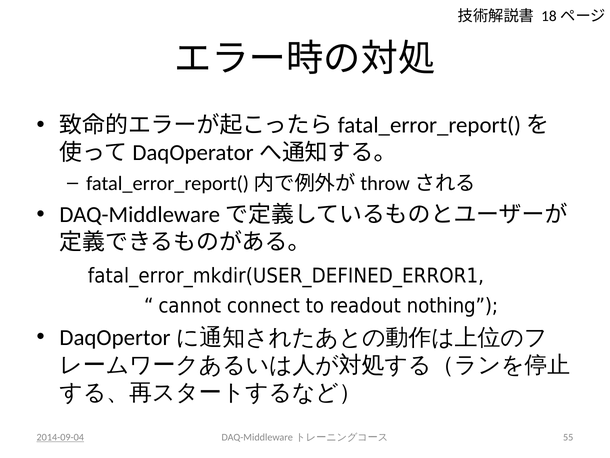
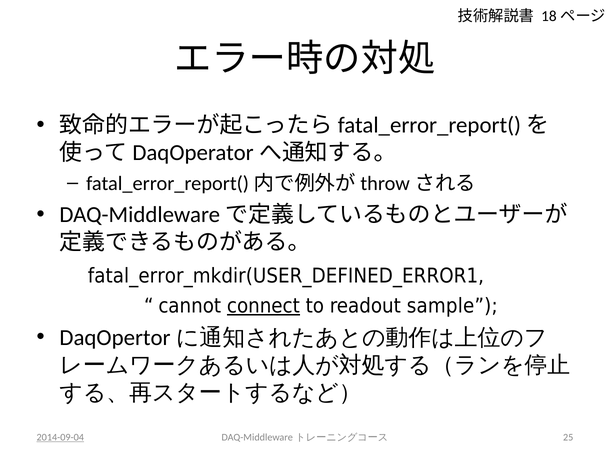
connect underline: none -> present
nothing: nothing -> sample
55: 55 -> 25
